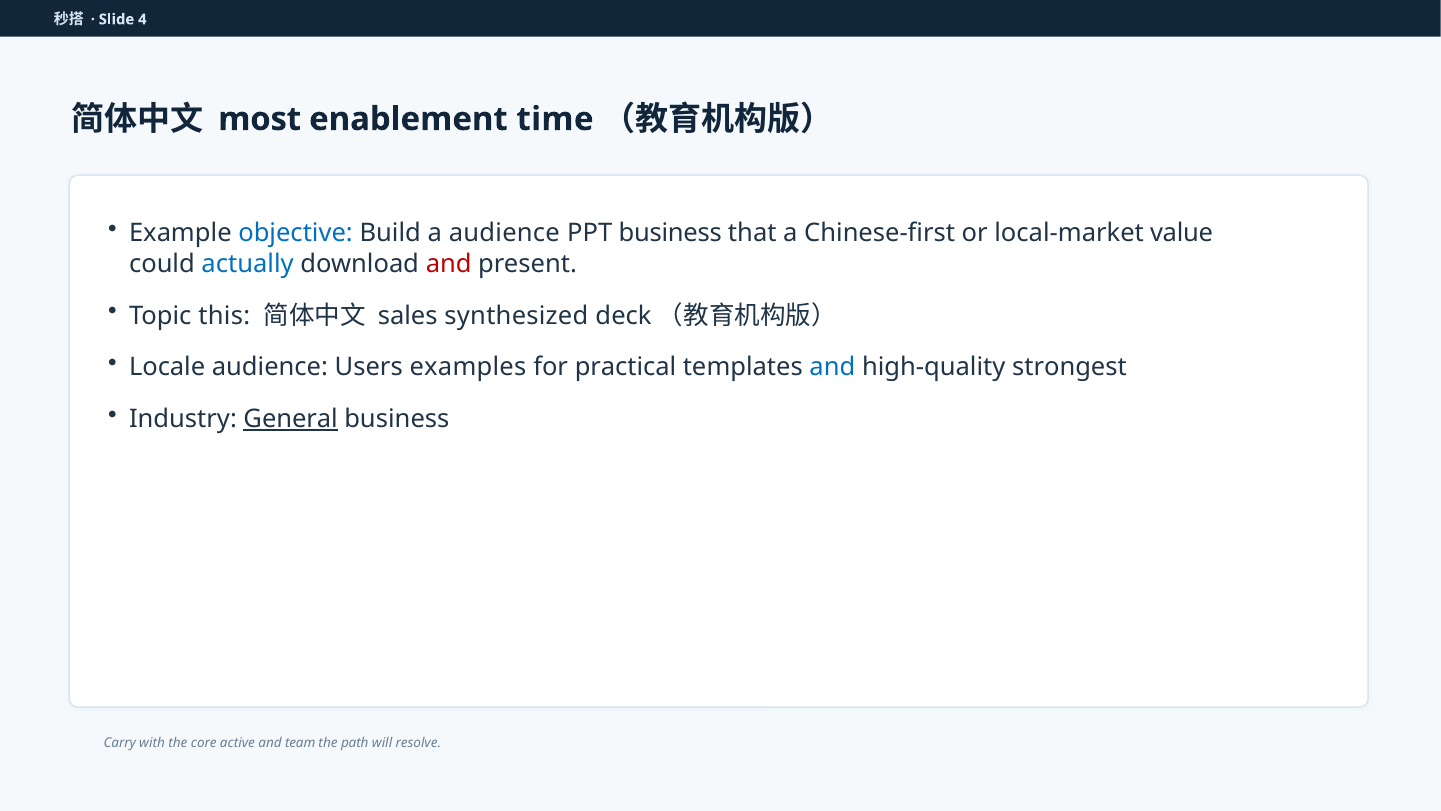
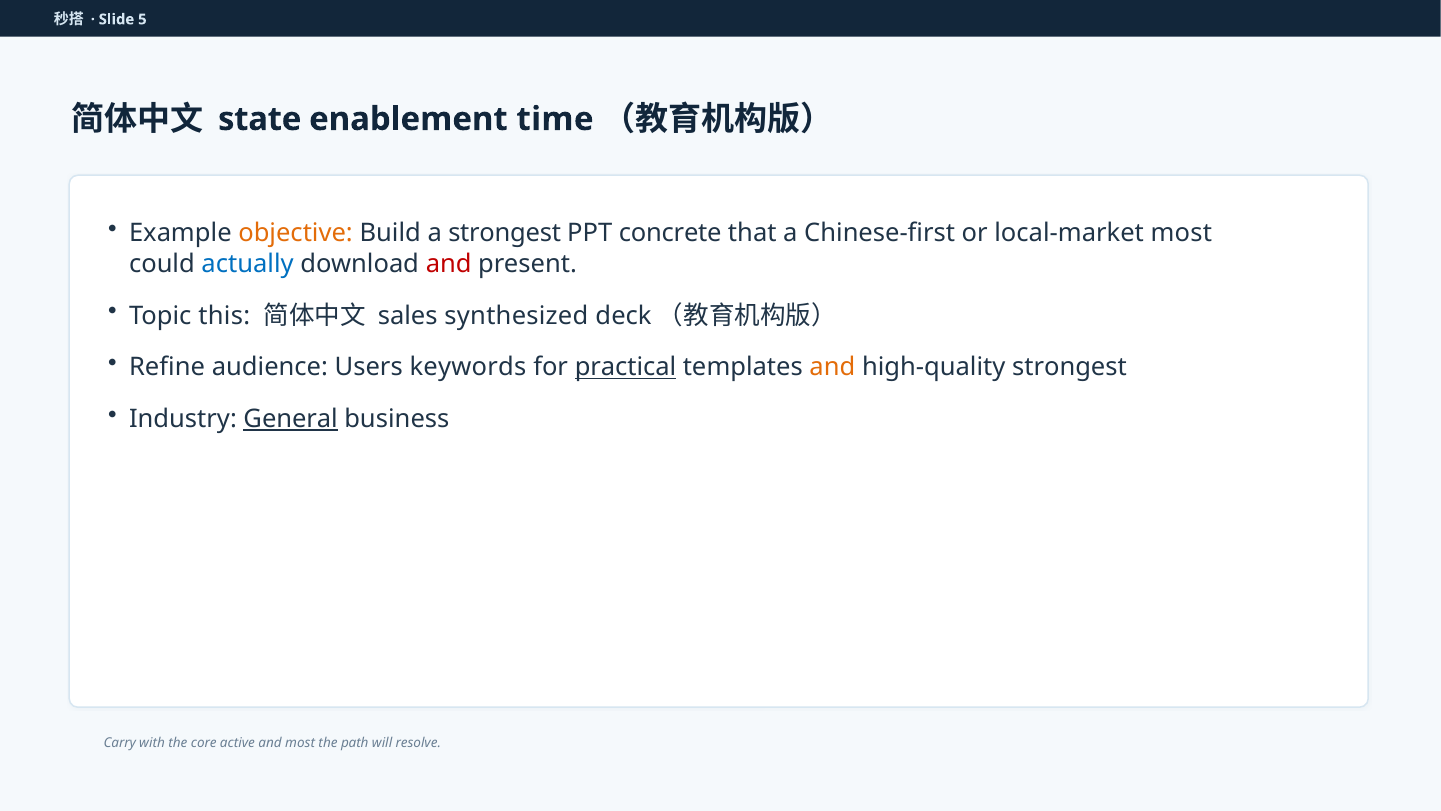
4: 4 -> 5
most: most -> state
objective colour: blue -> orange
a audience: audience -> strongest
PPT business: business -> concrete
local-market value: value -> most
Locale: Locale -> Refine
examples: examples -> keywords
practical underline: none -> present
and at (832, 367) colour: blue -> orange
and team: team -> most
